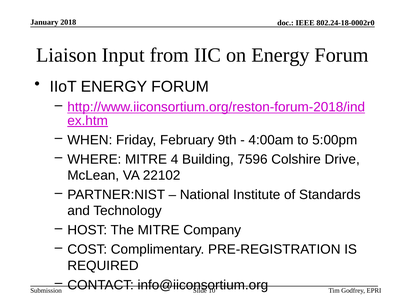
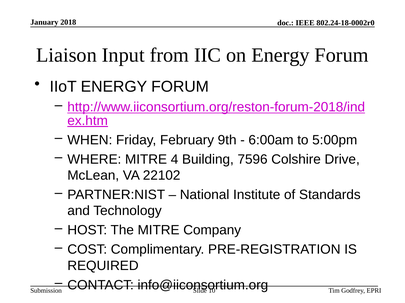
4:00am: 4:00am -> 6:00am
